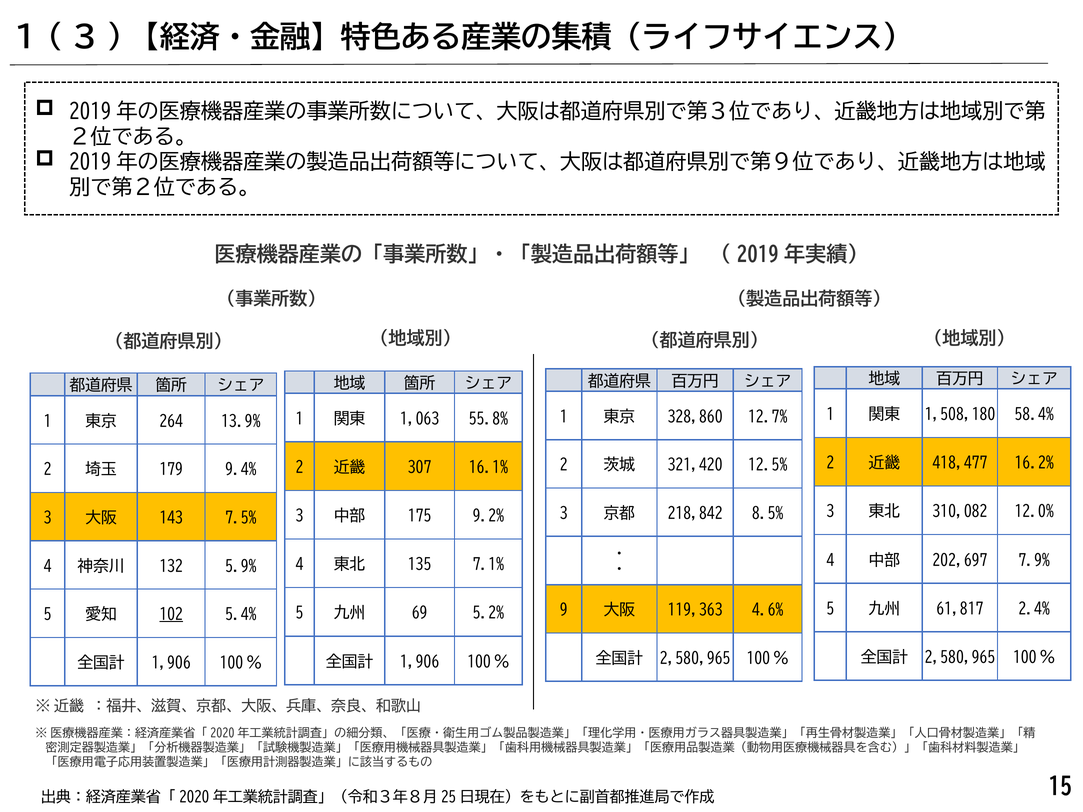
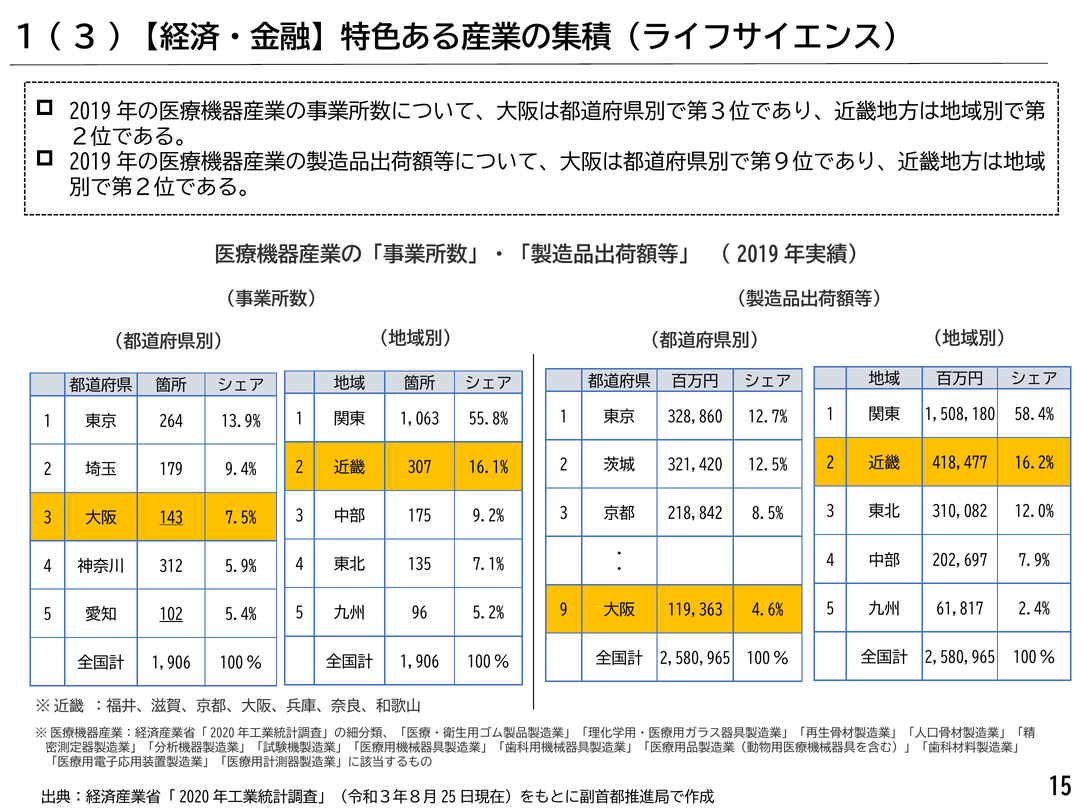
143 underline: none -> present
132: 132 -> 312
69: 69 -> 96
